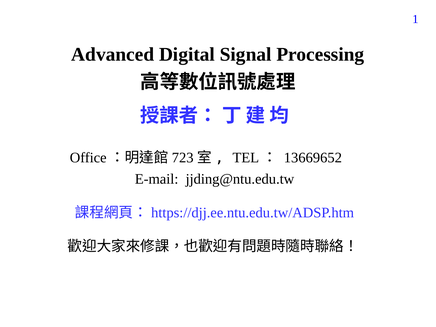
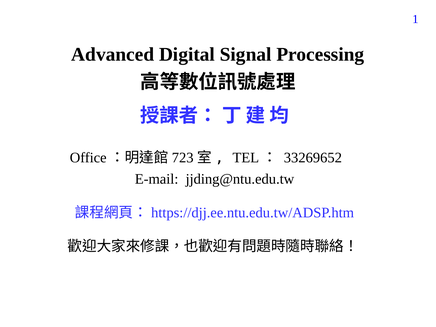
13669652: 13669652 -> 33269652
